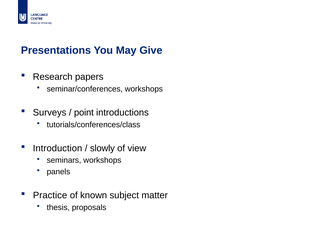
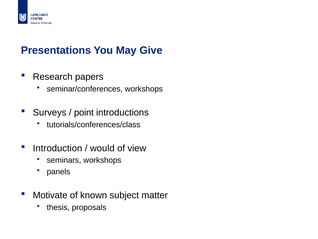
slowly: slowly -> would
Practice: Practice -> Motivate
